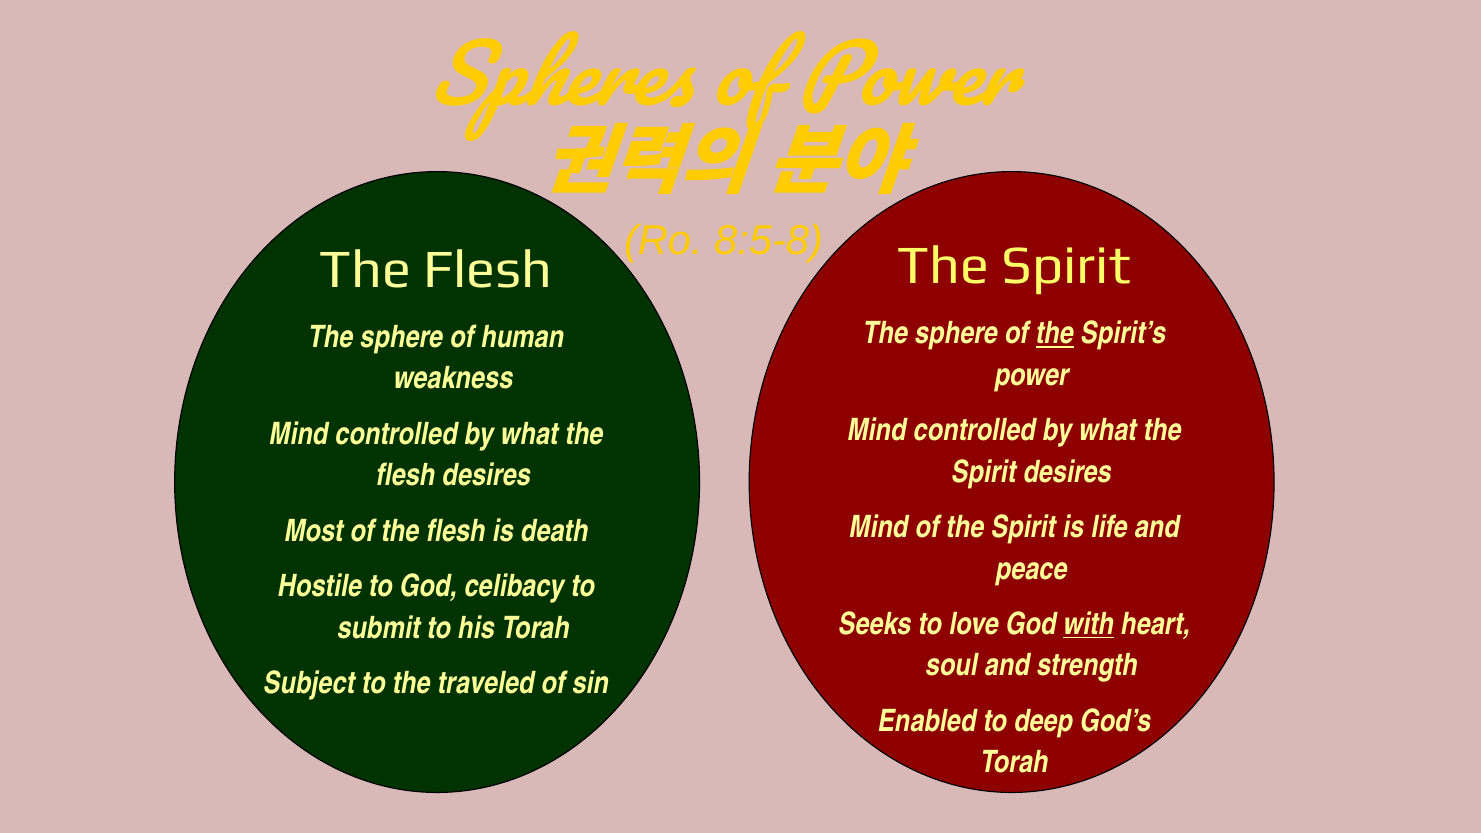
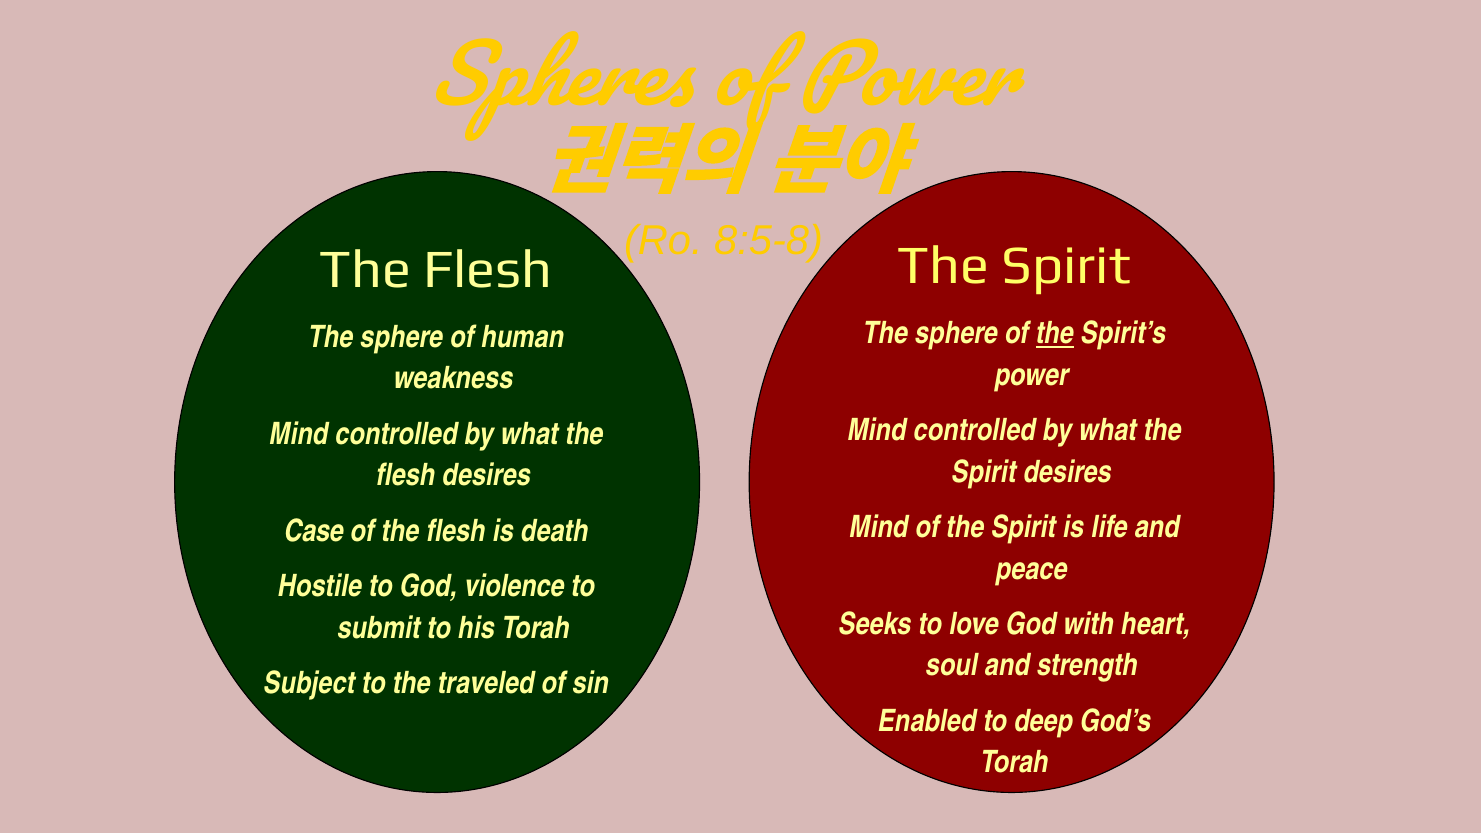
Most: Most -> Case
celibacy: celibacy -> violence
with underline: present -> none
